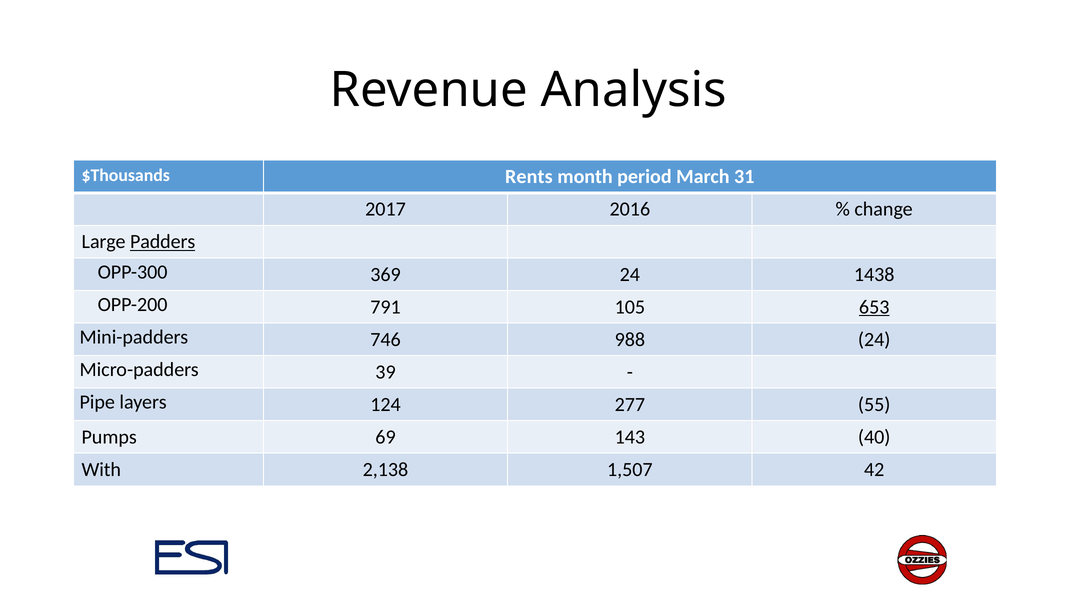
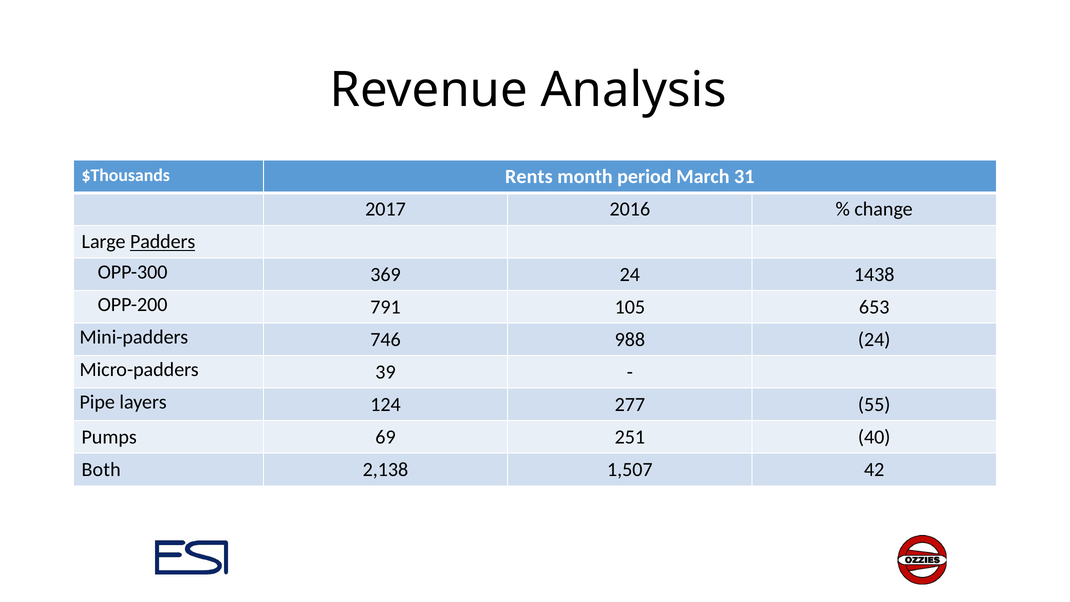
653 underline: present -> none
143: 143 -> 251
With: With -> Both
